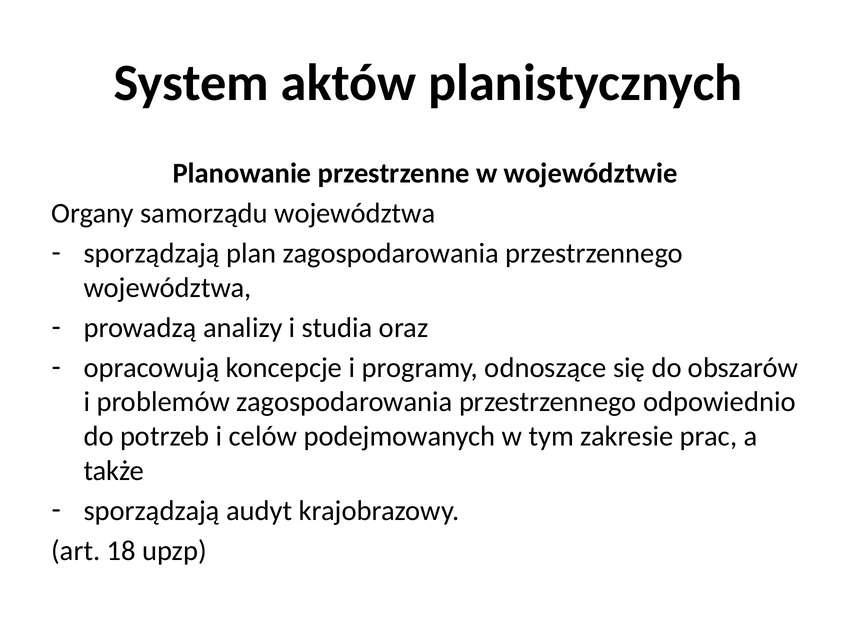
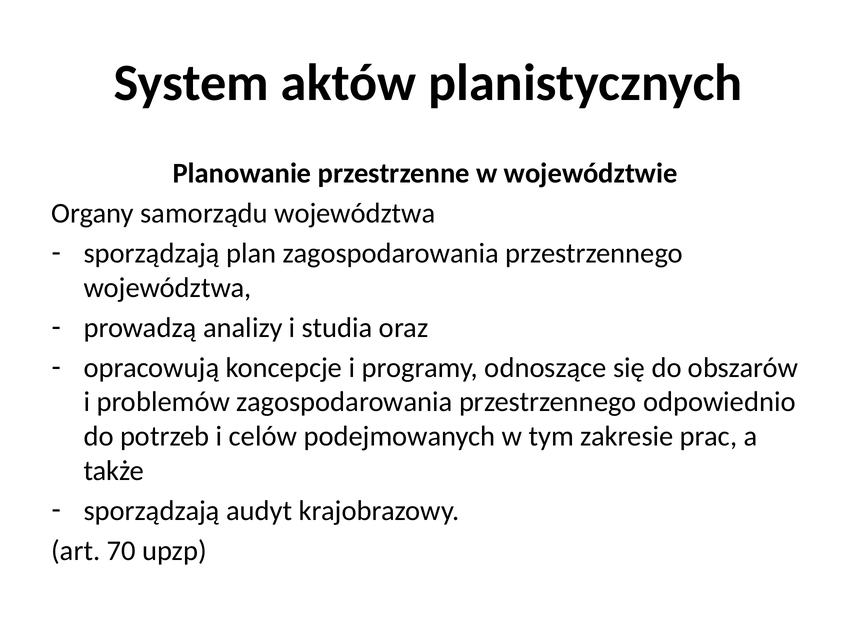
18: 18 -> 70
